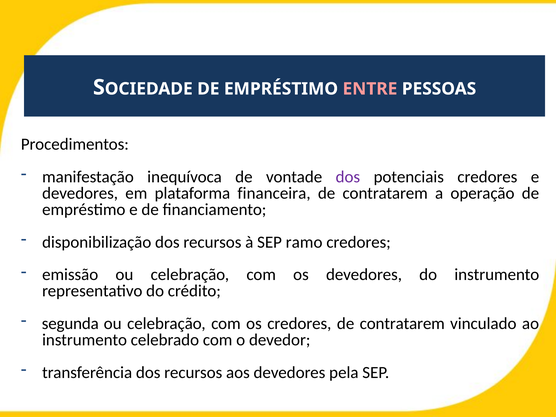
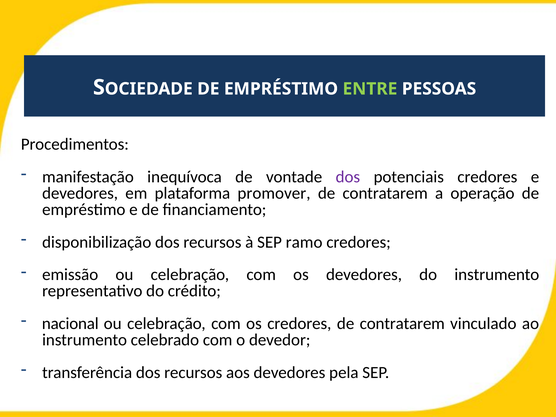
ENTRE colour: pink -> light green
financeira: financeira -> promover
segunda: segunda -> nacional
